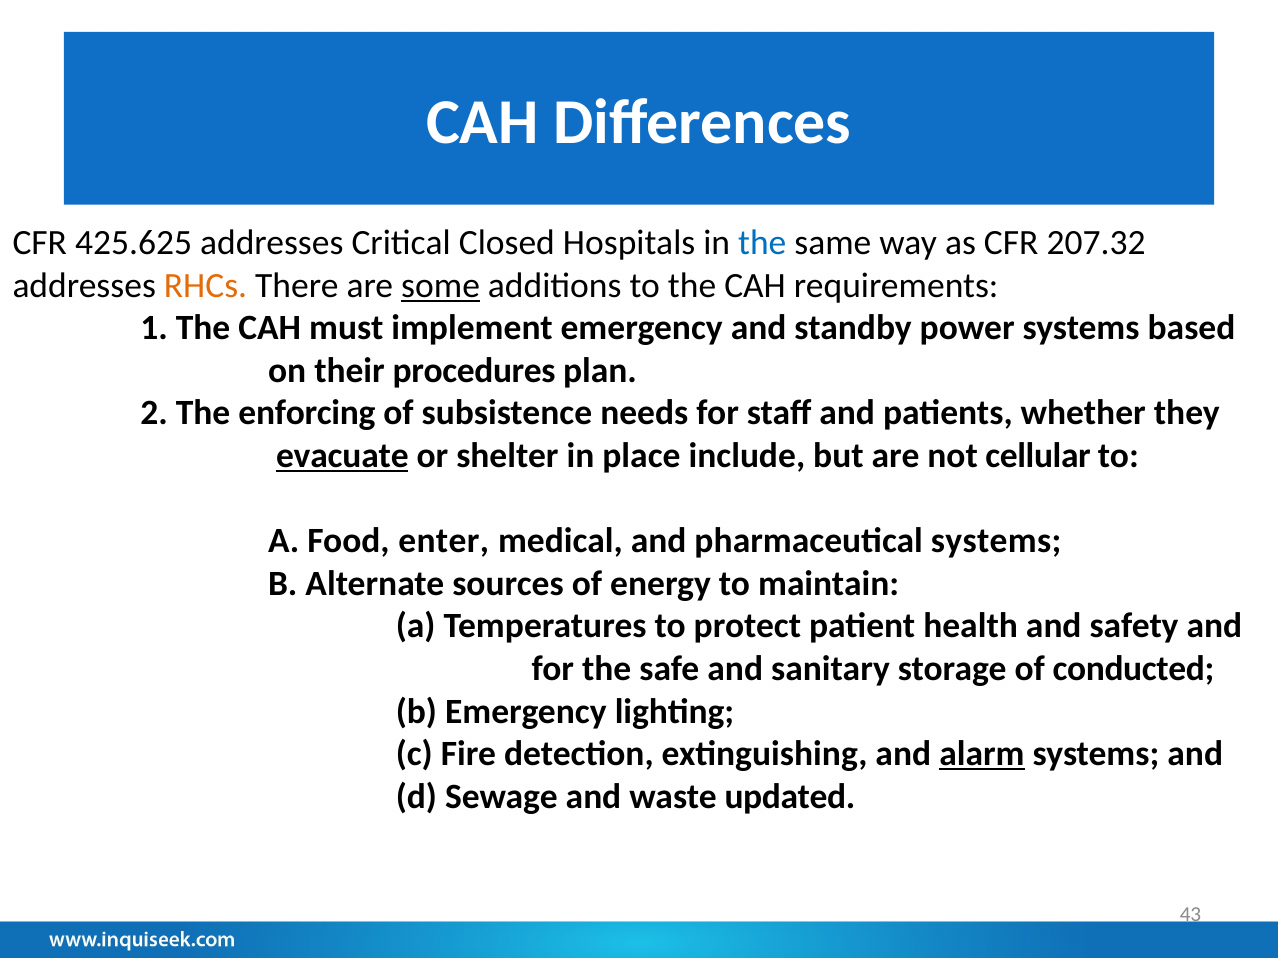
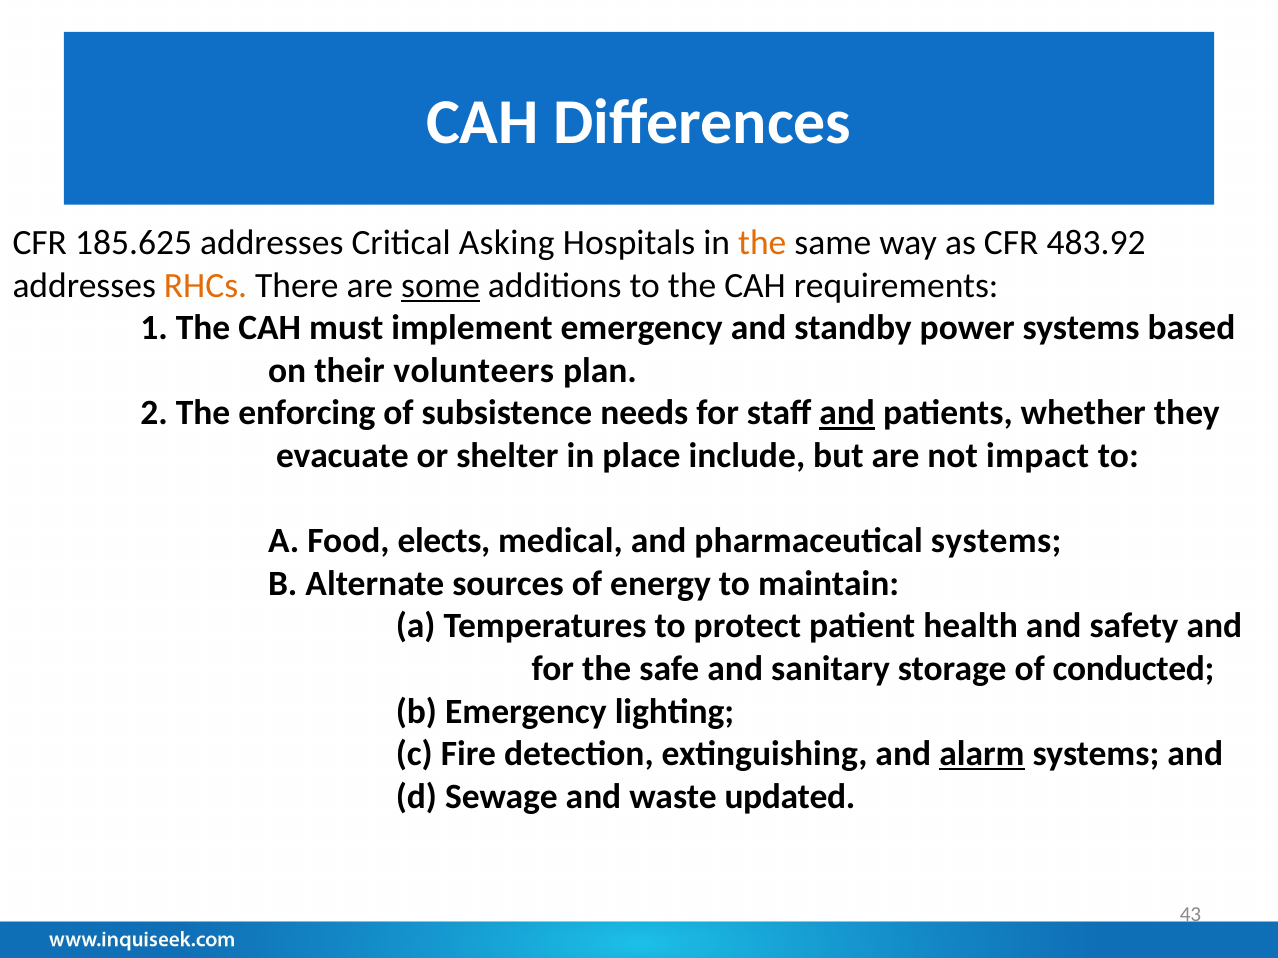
425.625: 425.625 -> 185.625
Closed: Closed -> Asking
the at (762, 243) colour: blue -> orange
207.32: 207.32 -> 483.92
procedures: procedures -> volunteers
and at (847, 413) underline: none -> present
evacuate underline: present -> none
cellular: cellular -> impact
enter: enter -> elects
